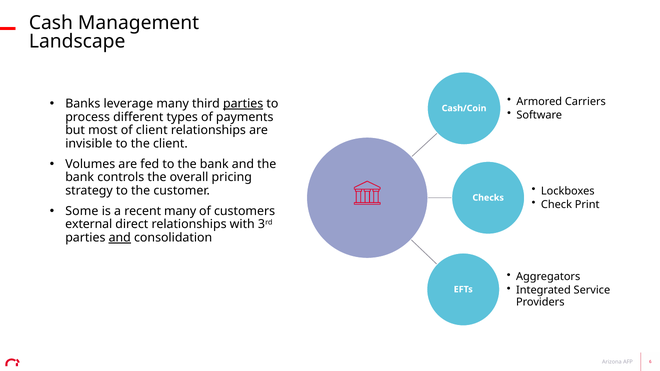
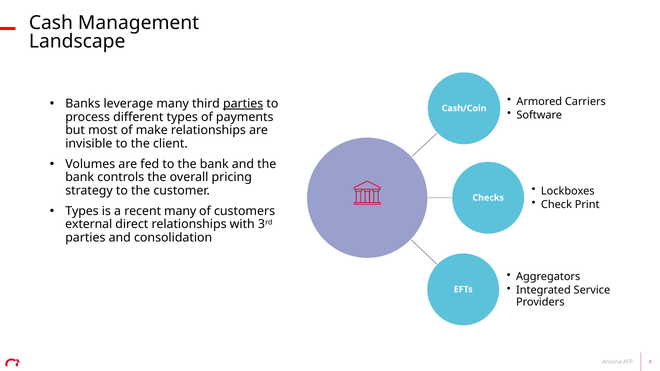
of client: client -> make
Some at (82, 211): Some -> Types
and at (120, 238) underline: present -> none
